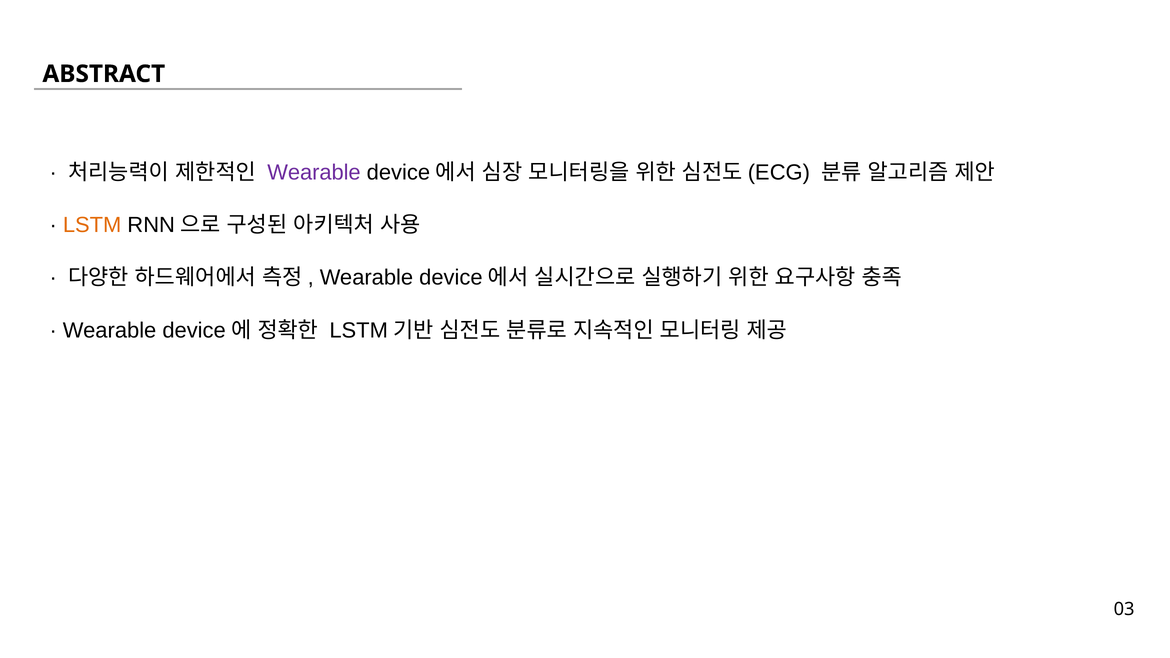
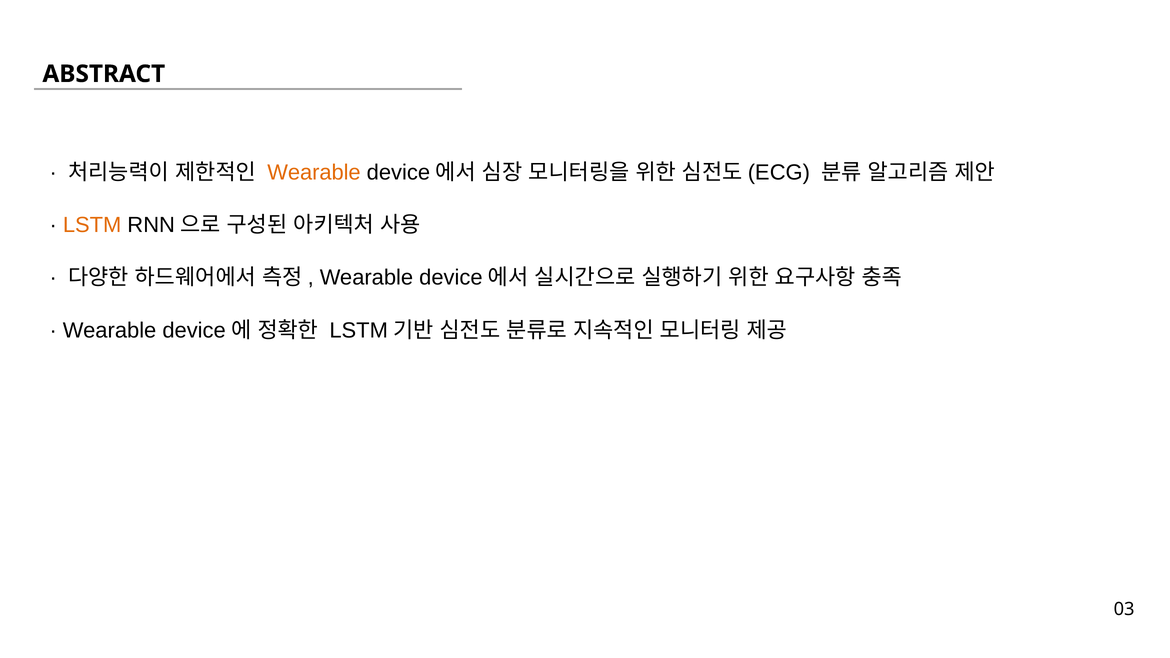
Wearable at (314, 172) colour: purple -> orange
